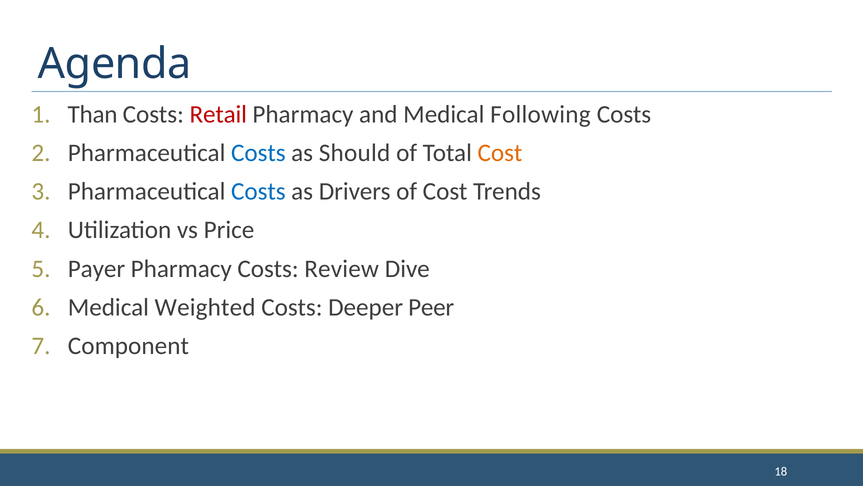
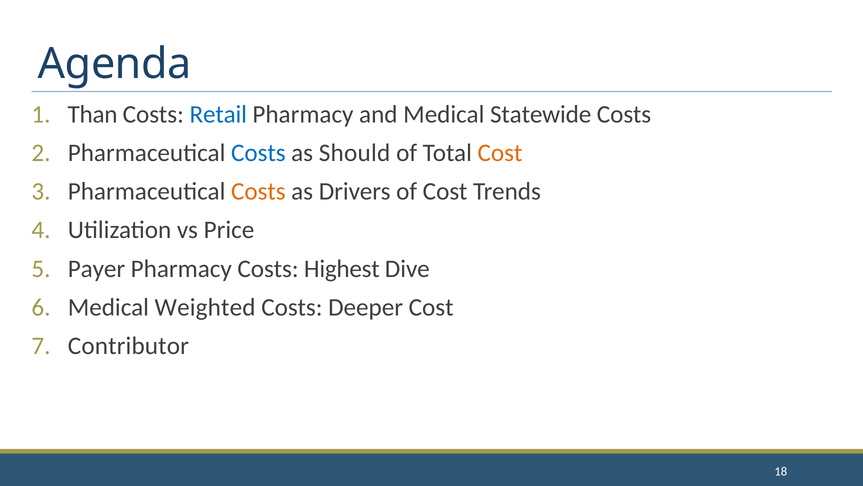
Retail colour: red -> blue
Following: Following -> Statewide
Costs at (258, 191) colour: blue -> orange
Review: Review -> Highest
Deeper Peer: Peer -> Cost
Component: Component -> Contributor
